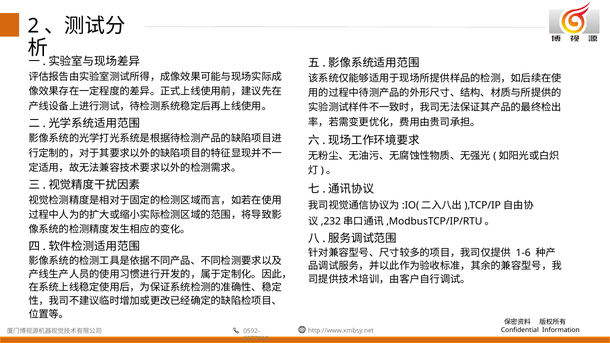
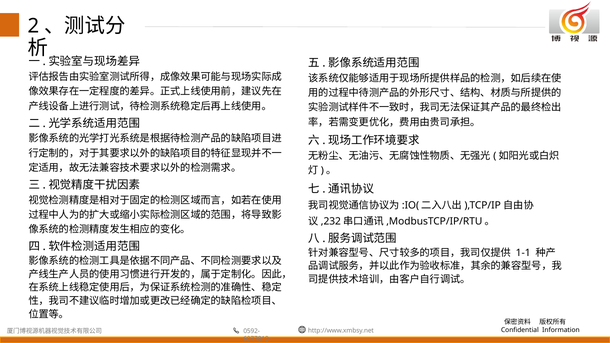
1-6: 1-6 -> 1-1
